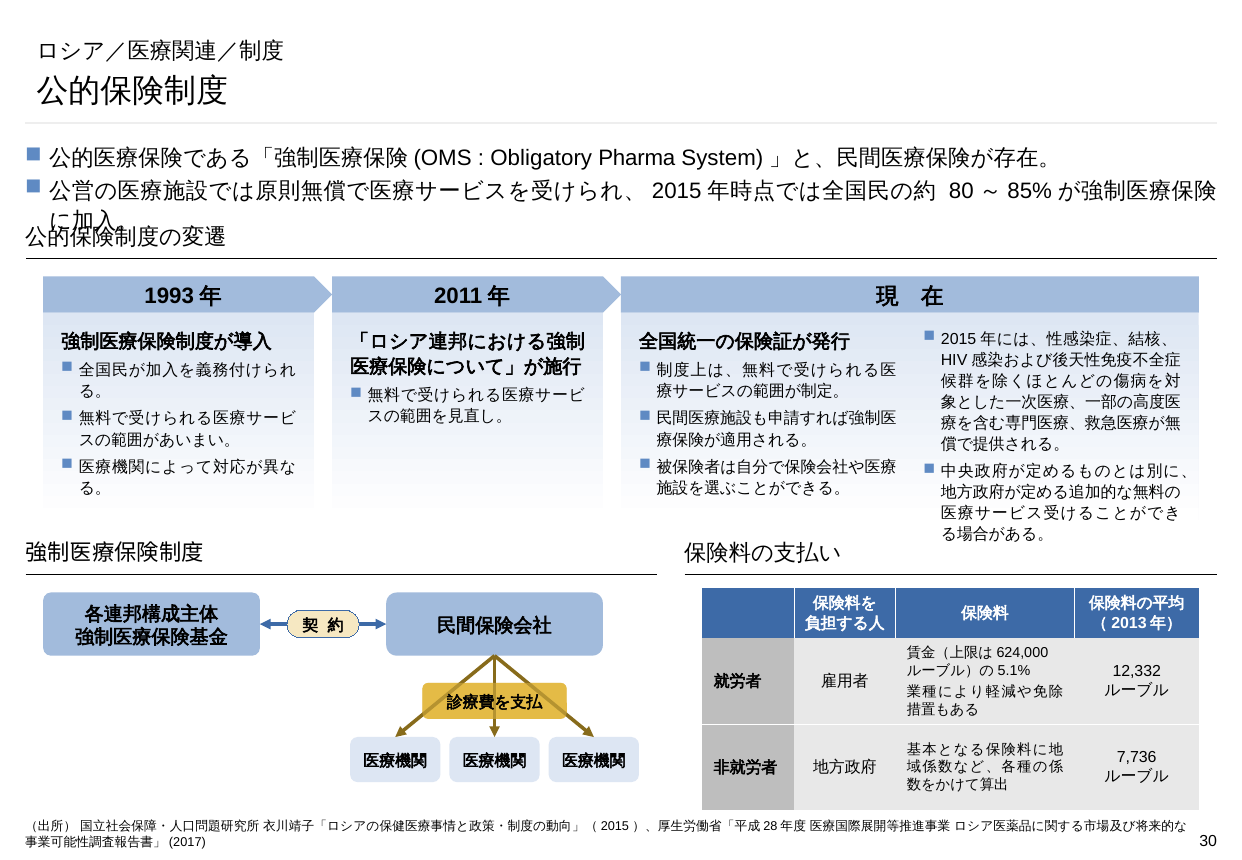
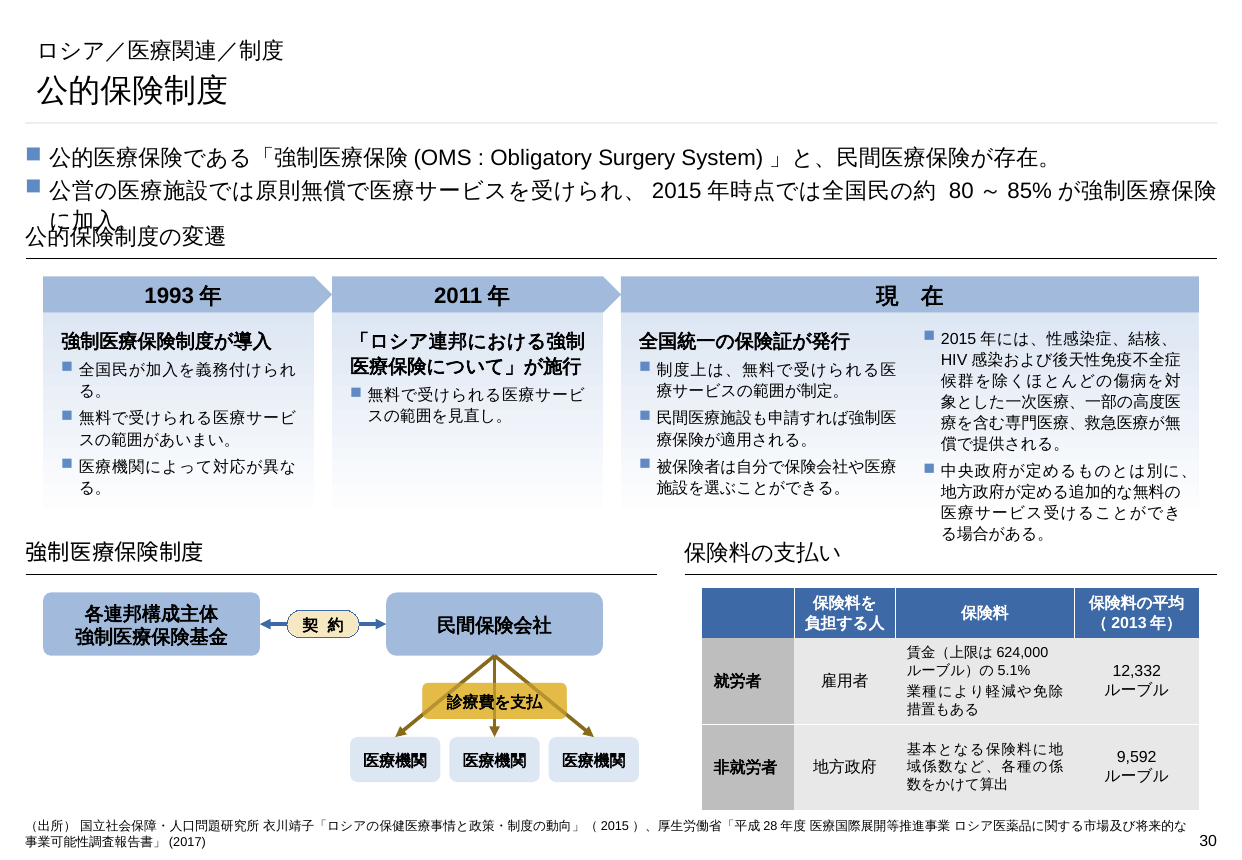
Pharma: Pharma -> Surgery
7,736: 7,736 -> 9,592
